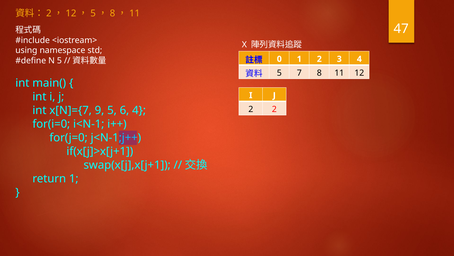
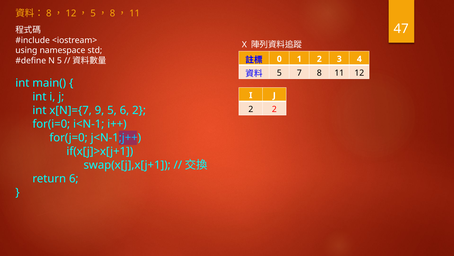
2 at (49, 13): 2 -> 8
6 4: 4 -> 2
return 1: 1 -> 6
